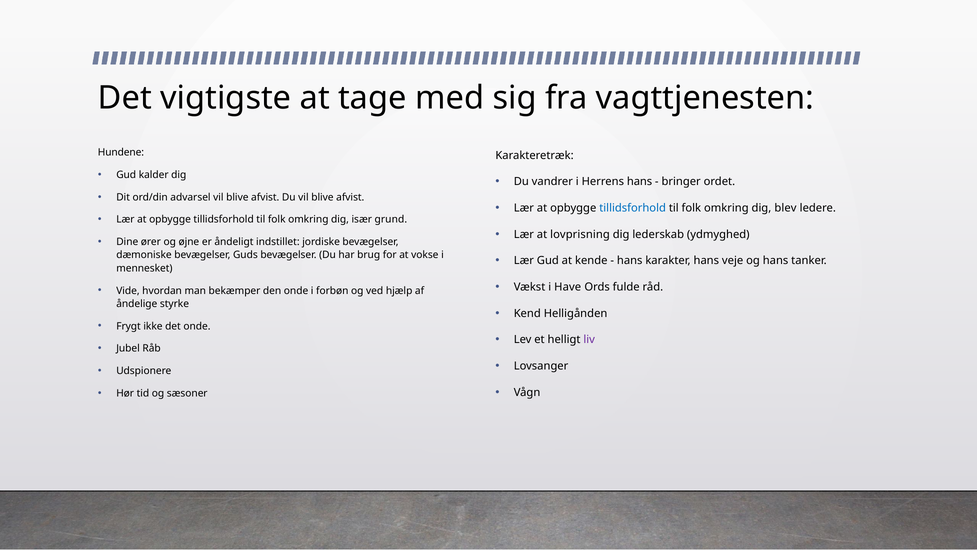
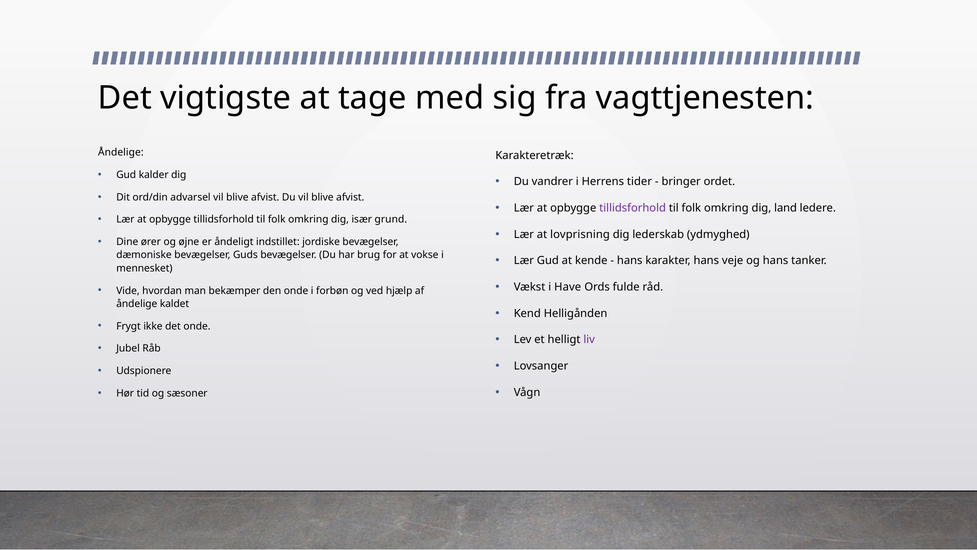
Hundene at (121, 152): Hundene -> Åndelige
Herrens hans: hans -> tider
tillidsforhold at (633, 208) colour: blue -> purple
blev: blev -> land
styrke: styrke -> kaldet
